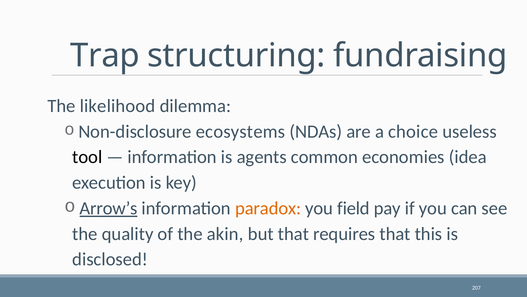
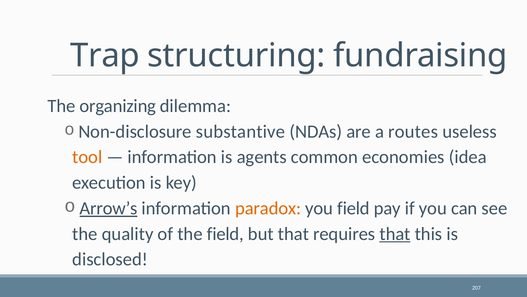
likelihood: likelihood -> organizing
ecosystems: ecosystems -> substantive
choice: choice -> routes
tool colour: black -> orange
the akin: akin -> field
that at (395, 233) underline: none -> present
